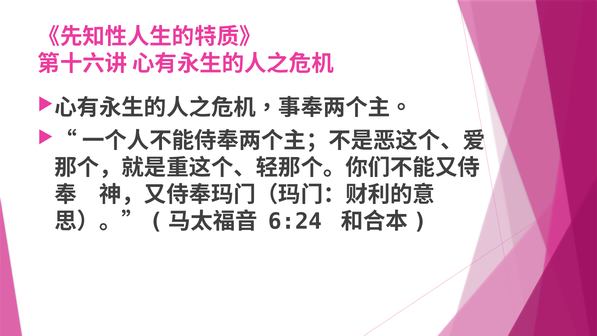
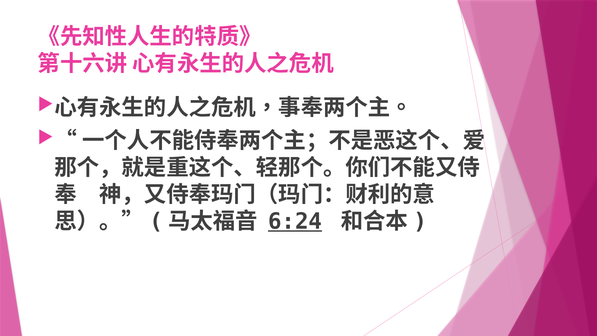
6:24 underline: none -> present
